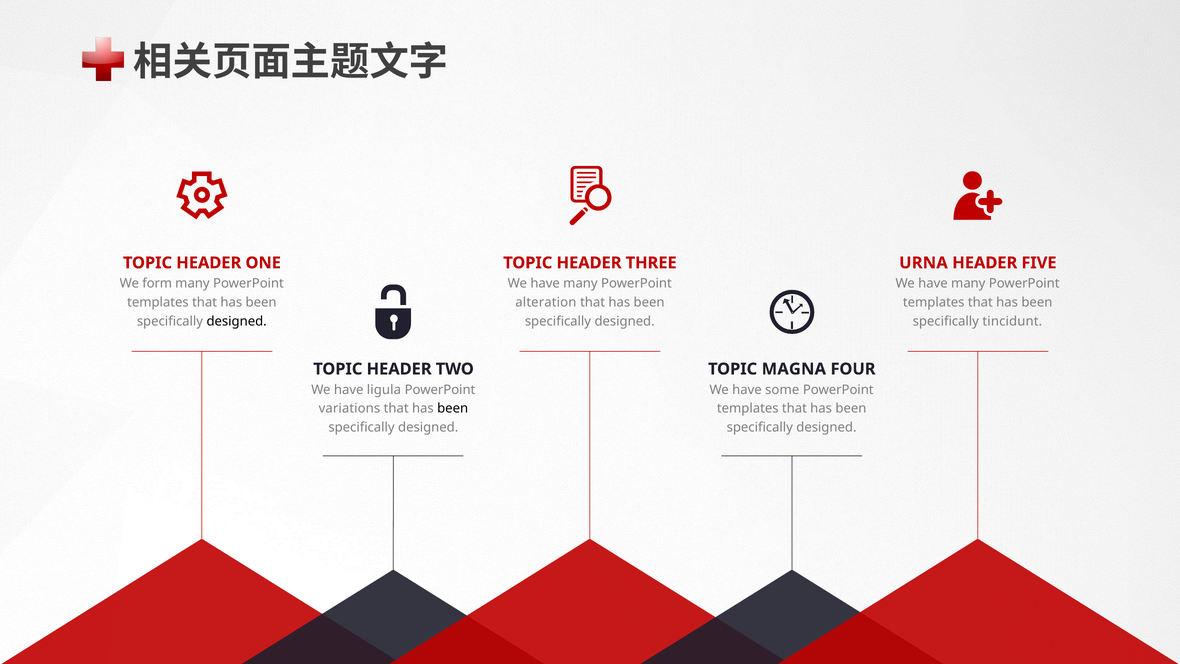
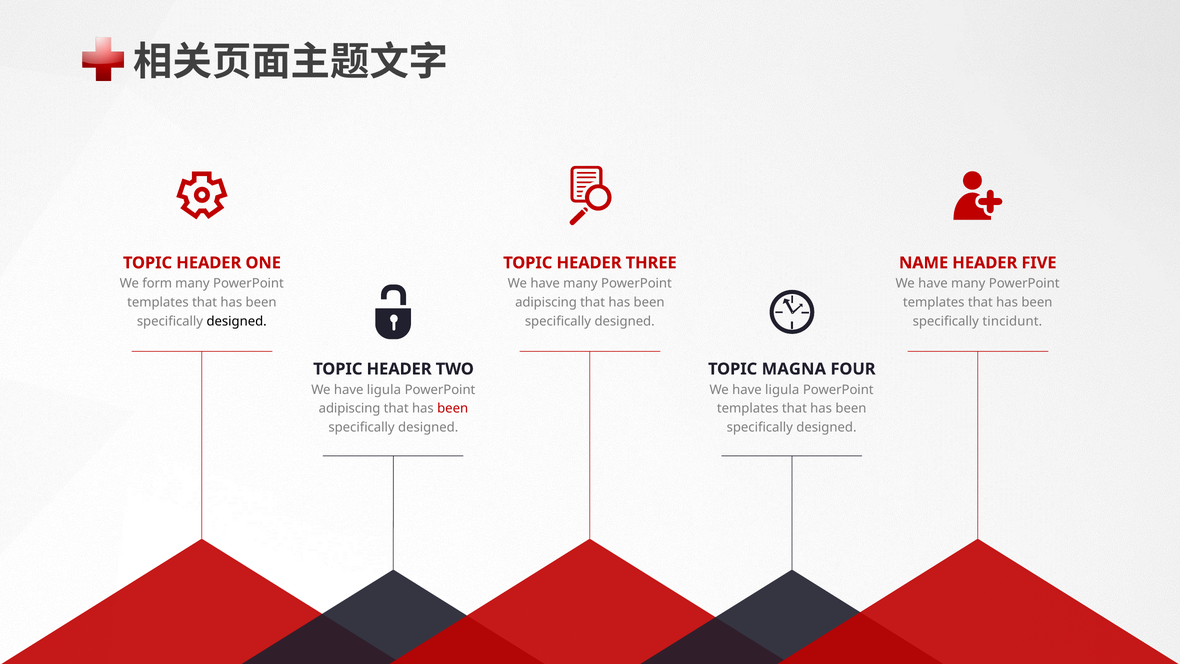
URNA: URNA -> NAME
alteration at (546, 302): alteration -> adipiscing
some at (782, 390): some -> ligula
variations at (349, 408): variations -> adipiscing
been at (453, 408) colour: black -> red
